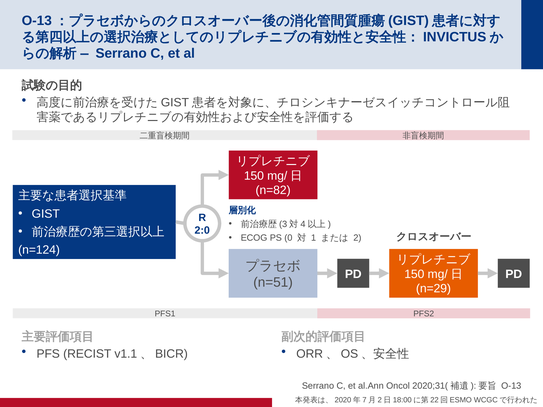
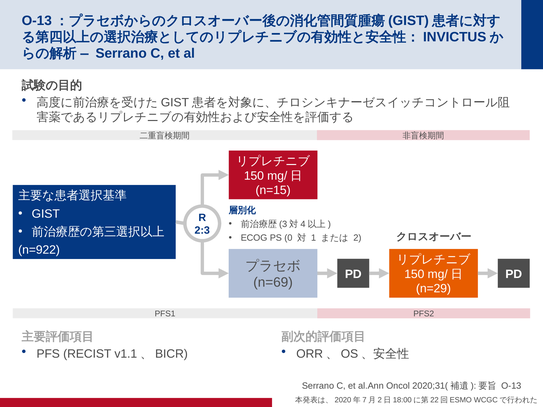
n=82: n=82 -> n=15
2:0: 2:0 -> 2:3
n=124: n=124 -> n=922
n=51: n=51 -> n=69
